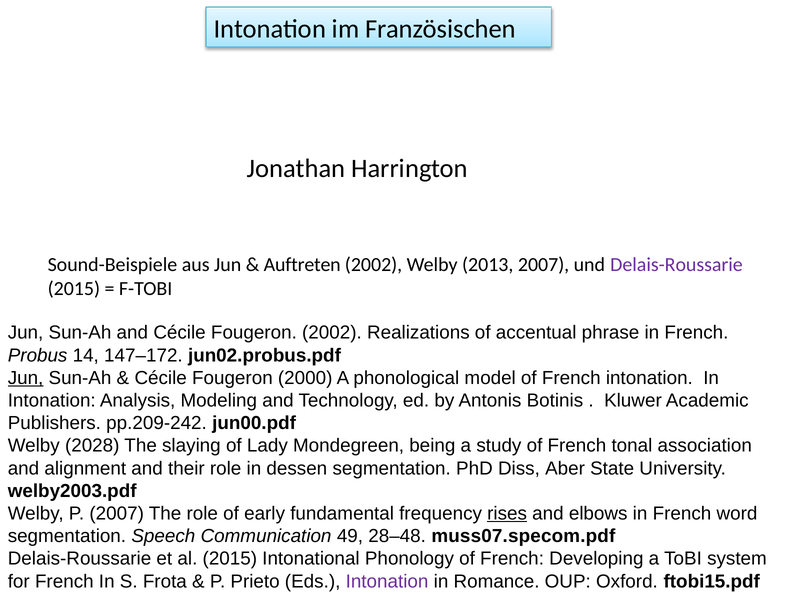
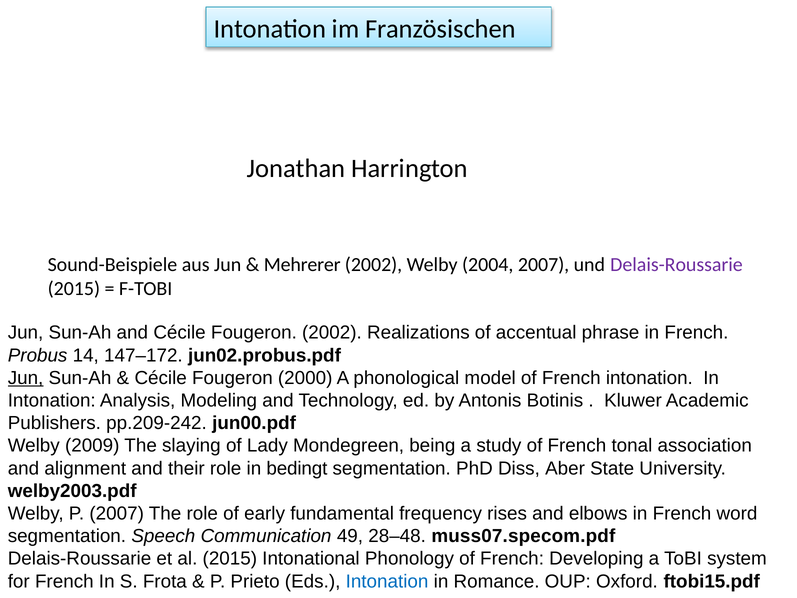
Auftreten: Auftreten -> Mehrerer
2013: 2013 -> 2004
2028: 2028 -> 2009
dessen: dessen -> bedingt
rises underline: present -> none
Intonation at (387, 581) colour: purple -> blue
